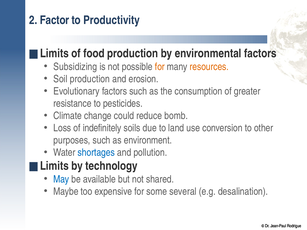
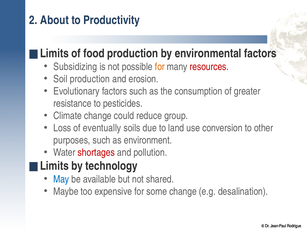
Factor: Factor -> About
resources colour: orange -> red
bomb: bomb -> group
indefinitely: indefinitely -> eventually
shortages colour: blue -> red
some several: several -> change
